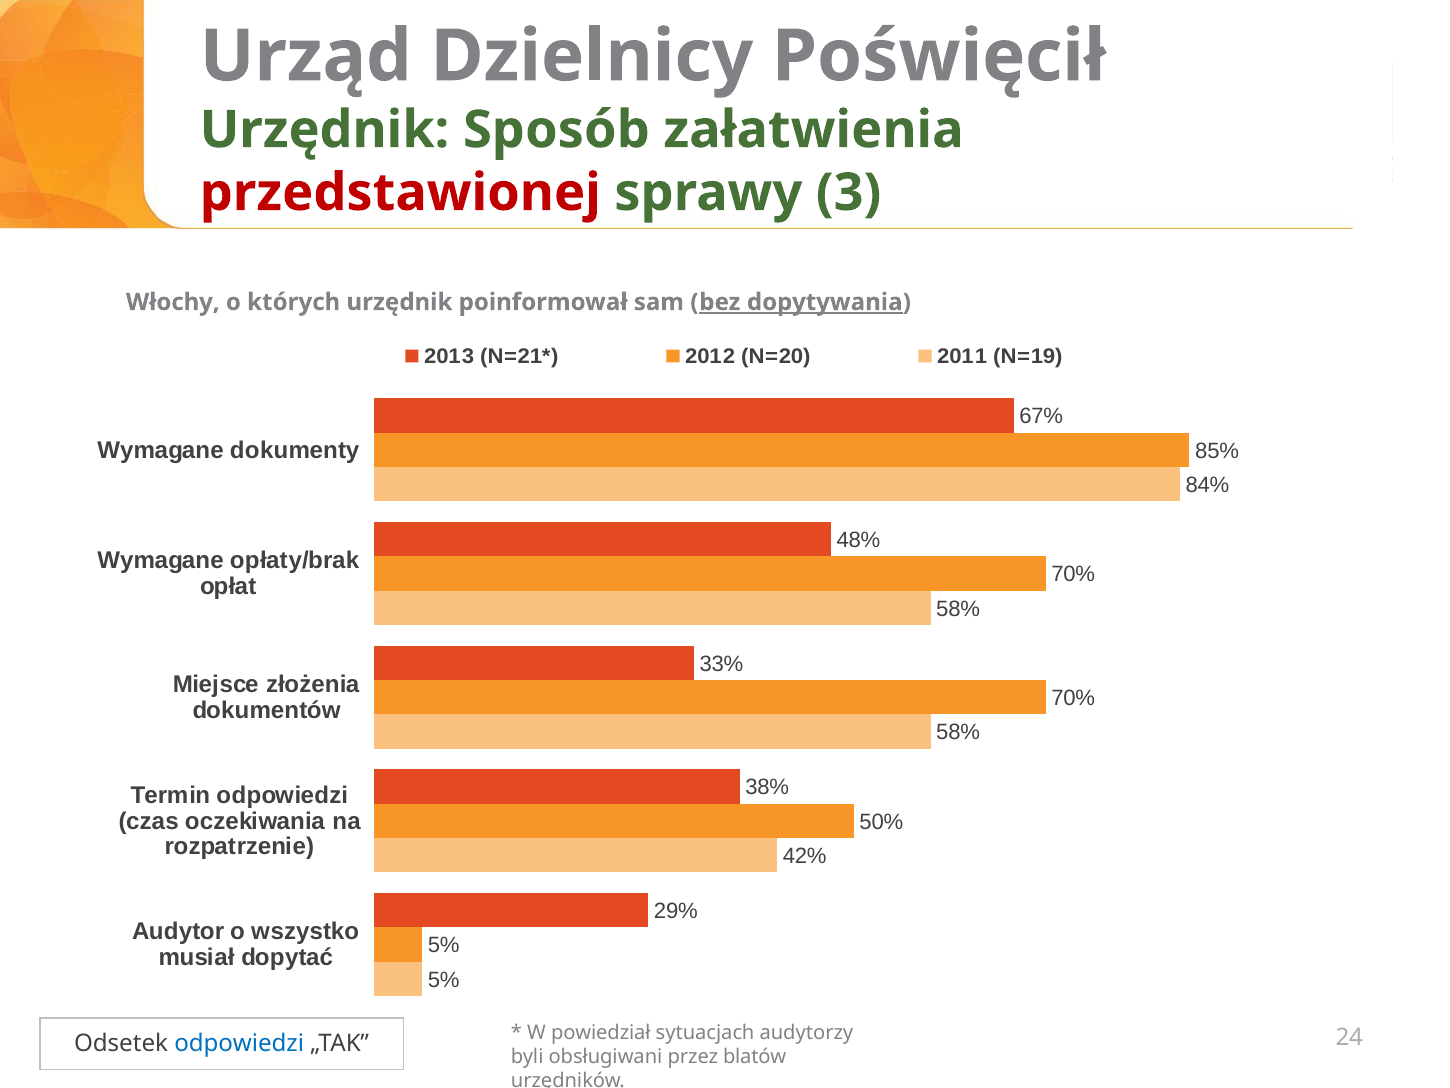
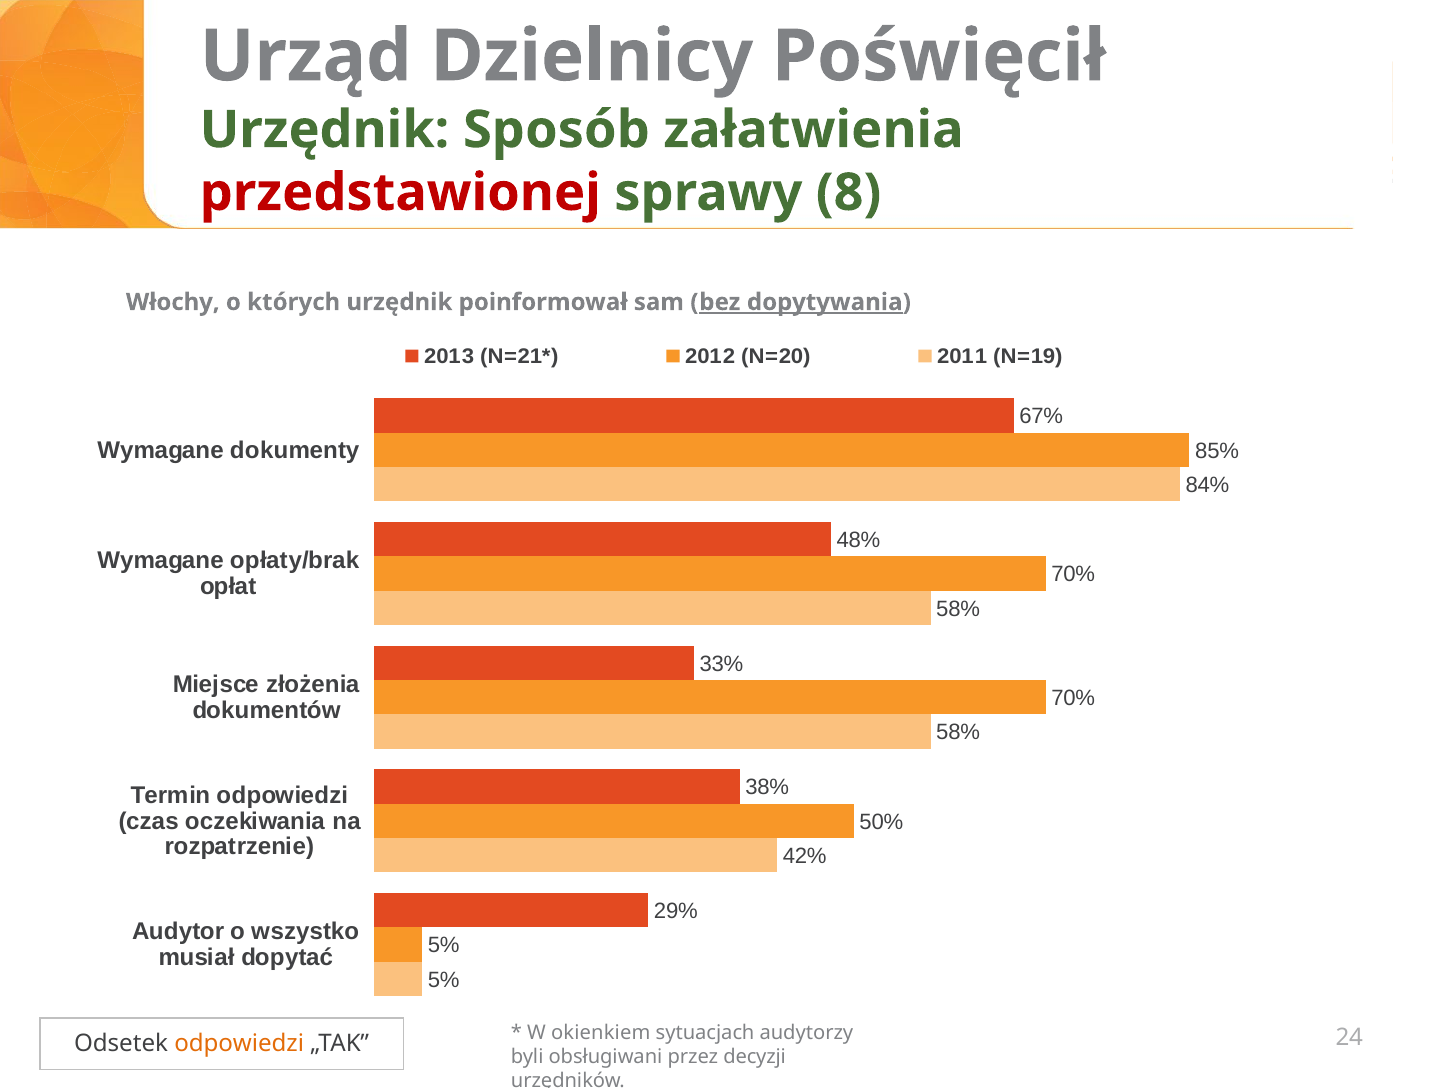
3: 3 -> 8
powiedział: powiedział -> okienkiem
odpowiedzi at (239, 1043) colour: blue -> orange
blatów: blatów -> decyzji
